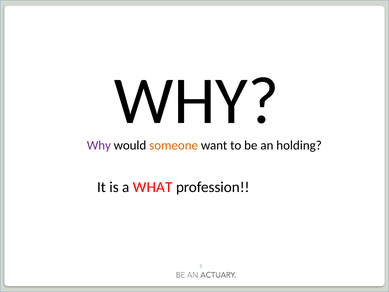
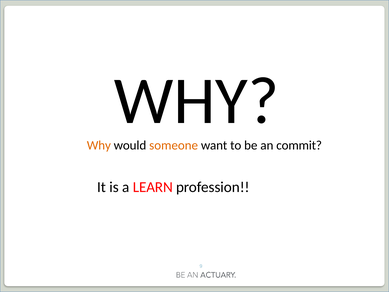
Why at (99, 145) colour: purple -> orange
holding: holding -> commit
WHAT: WHAT -> LEARN
